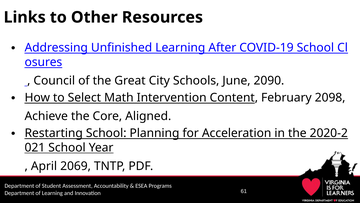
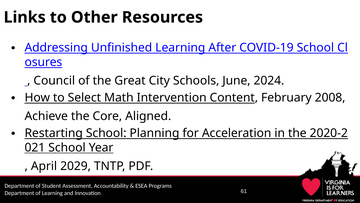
2090: 2090 -> 2024
2098: 2098 -> 2008
2069: 2069 -> 2029
